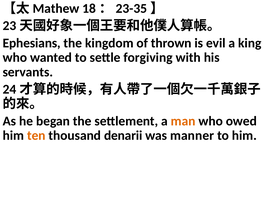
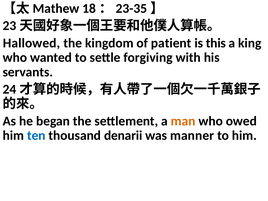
Ephesians: Ephesians -> Hallowed
thrown: thrown -> patient
evil: evil -> this
ten colour: orange -> blue
